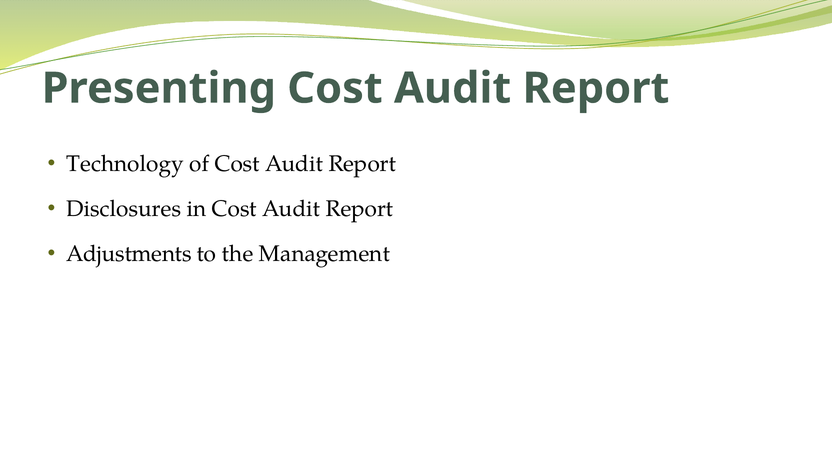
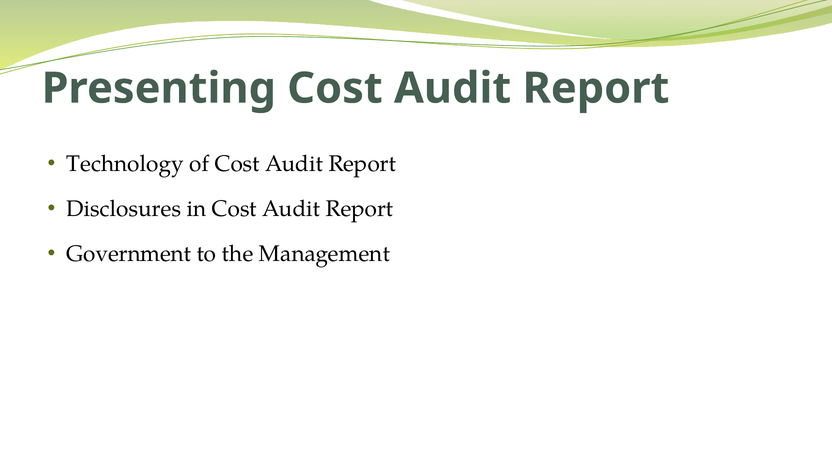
Adjustments: Adjustments -> Government
